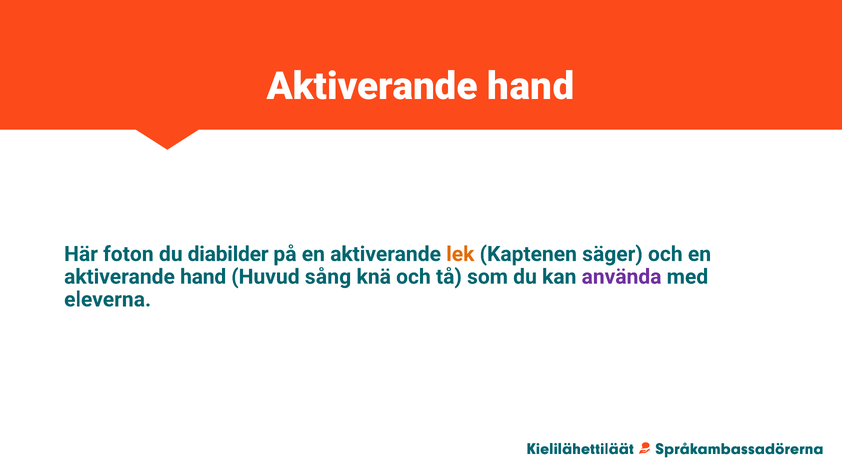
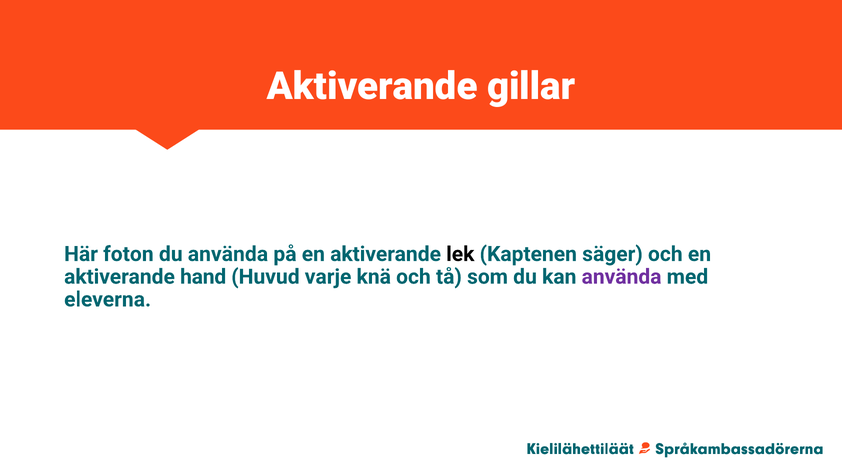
hand at (531, 87): hand -> gillar
du diabilder: diabilder -> använda
lek colour: orange -> black
sång: sång -> varje
